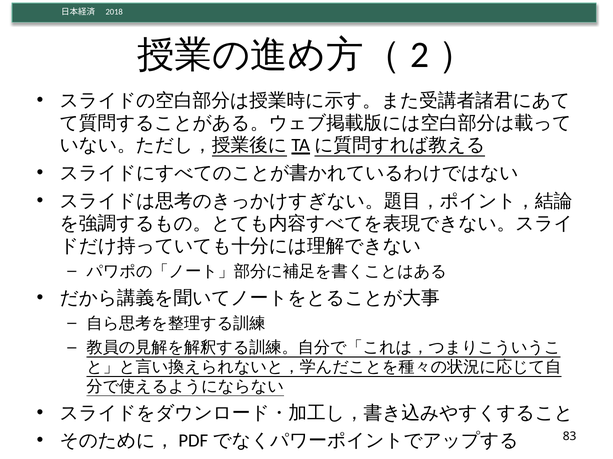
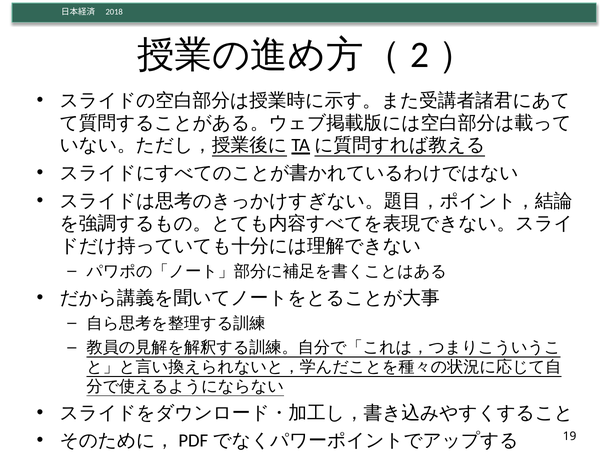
83: 83 -> 19
